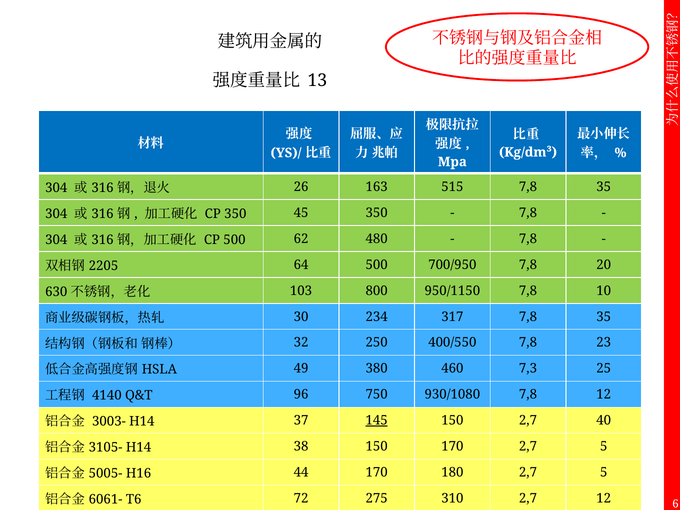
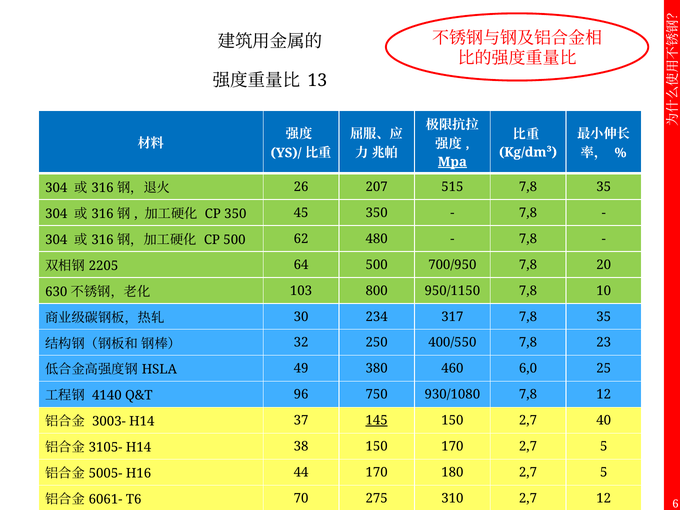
Mpa underline: none -> present
163: 163 -> 207
7,3: 7,3 -> 6,0
72: 72 -> 70
